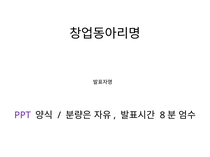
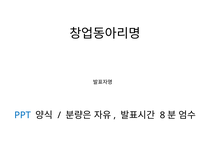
PPT colour: purple -> blue
